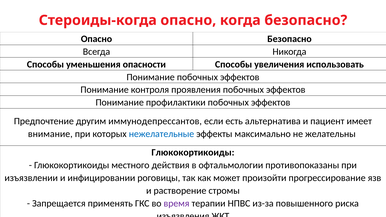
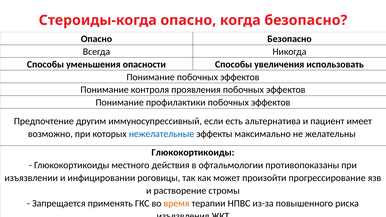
иммунодепрессантов: иммунодепрессантов -> иммуносупрессивный
внимание: внимание -> возможно
время colour: purple -> orange
